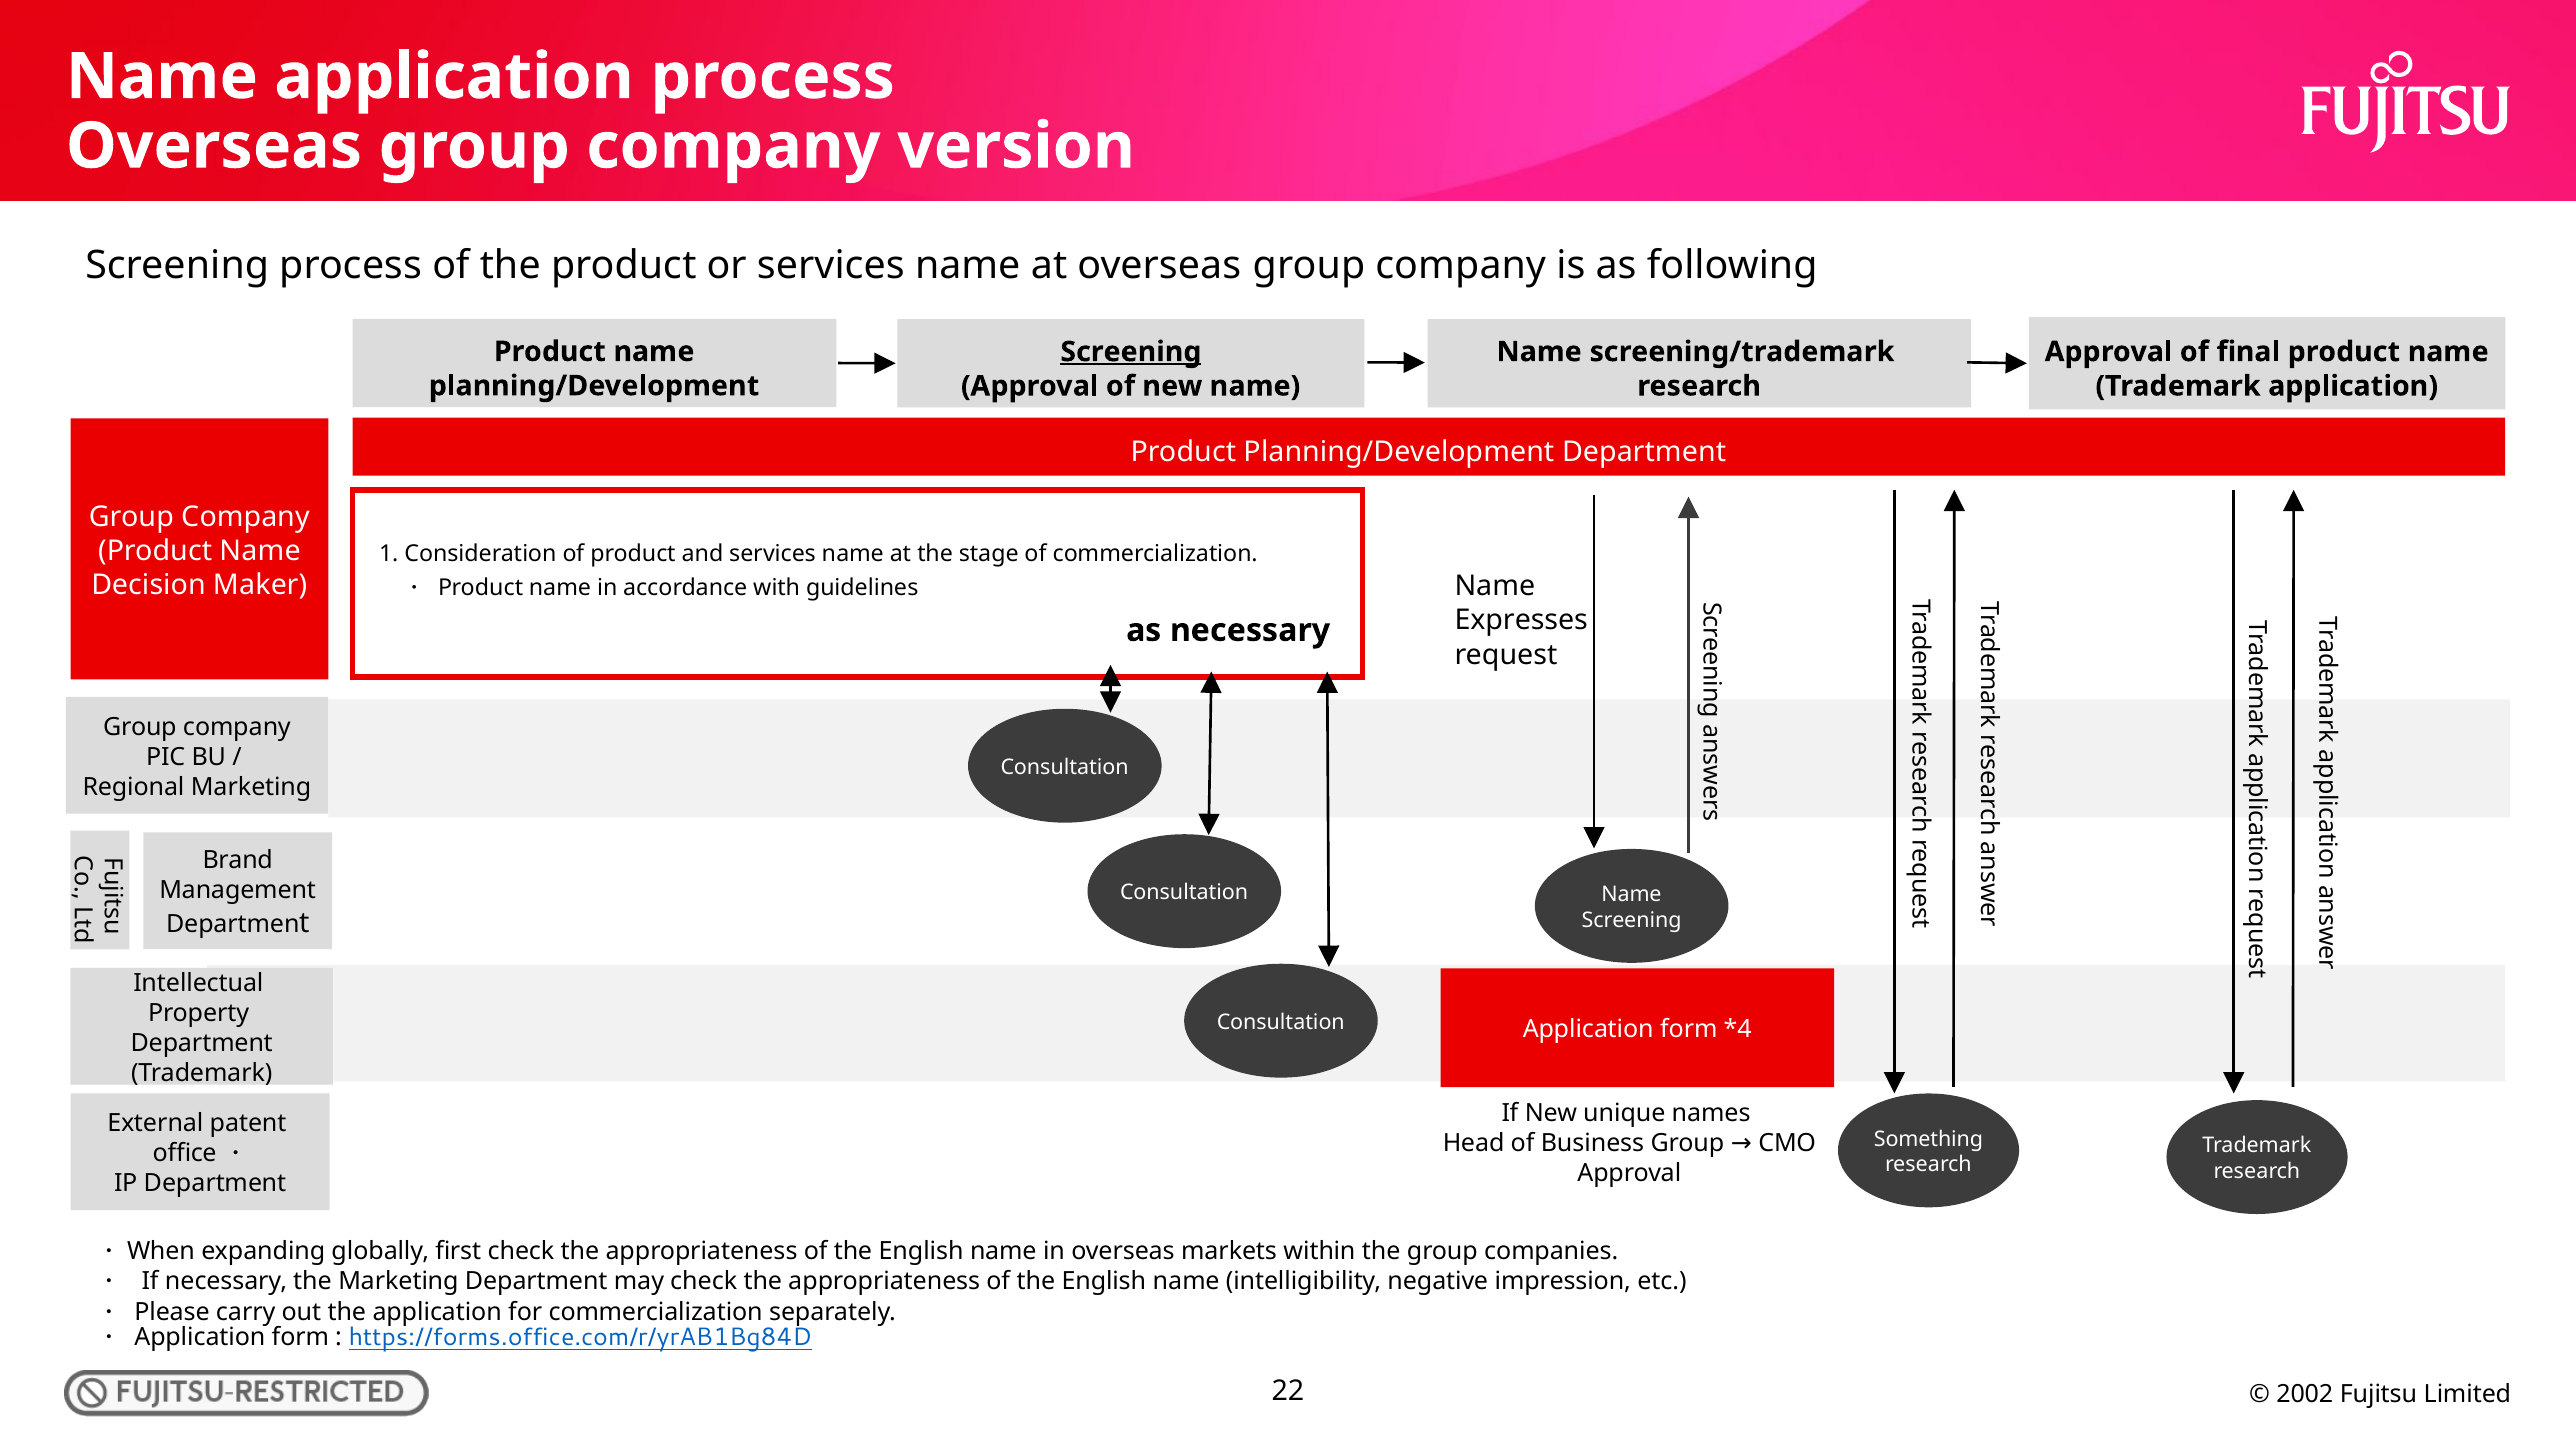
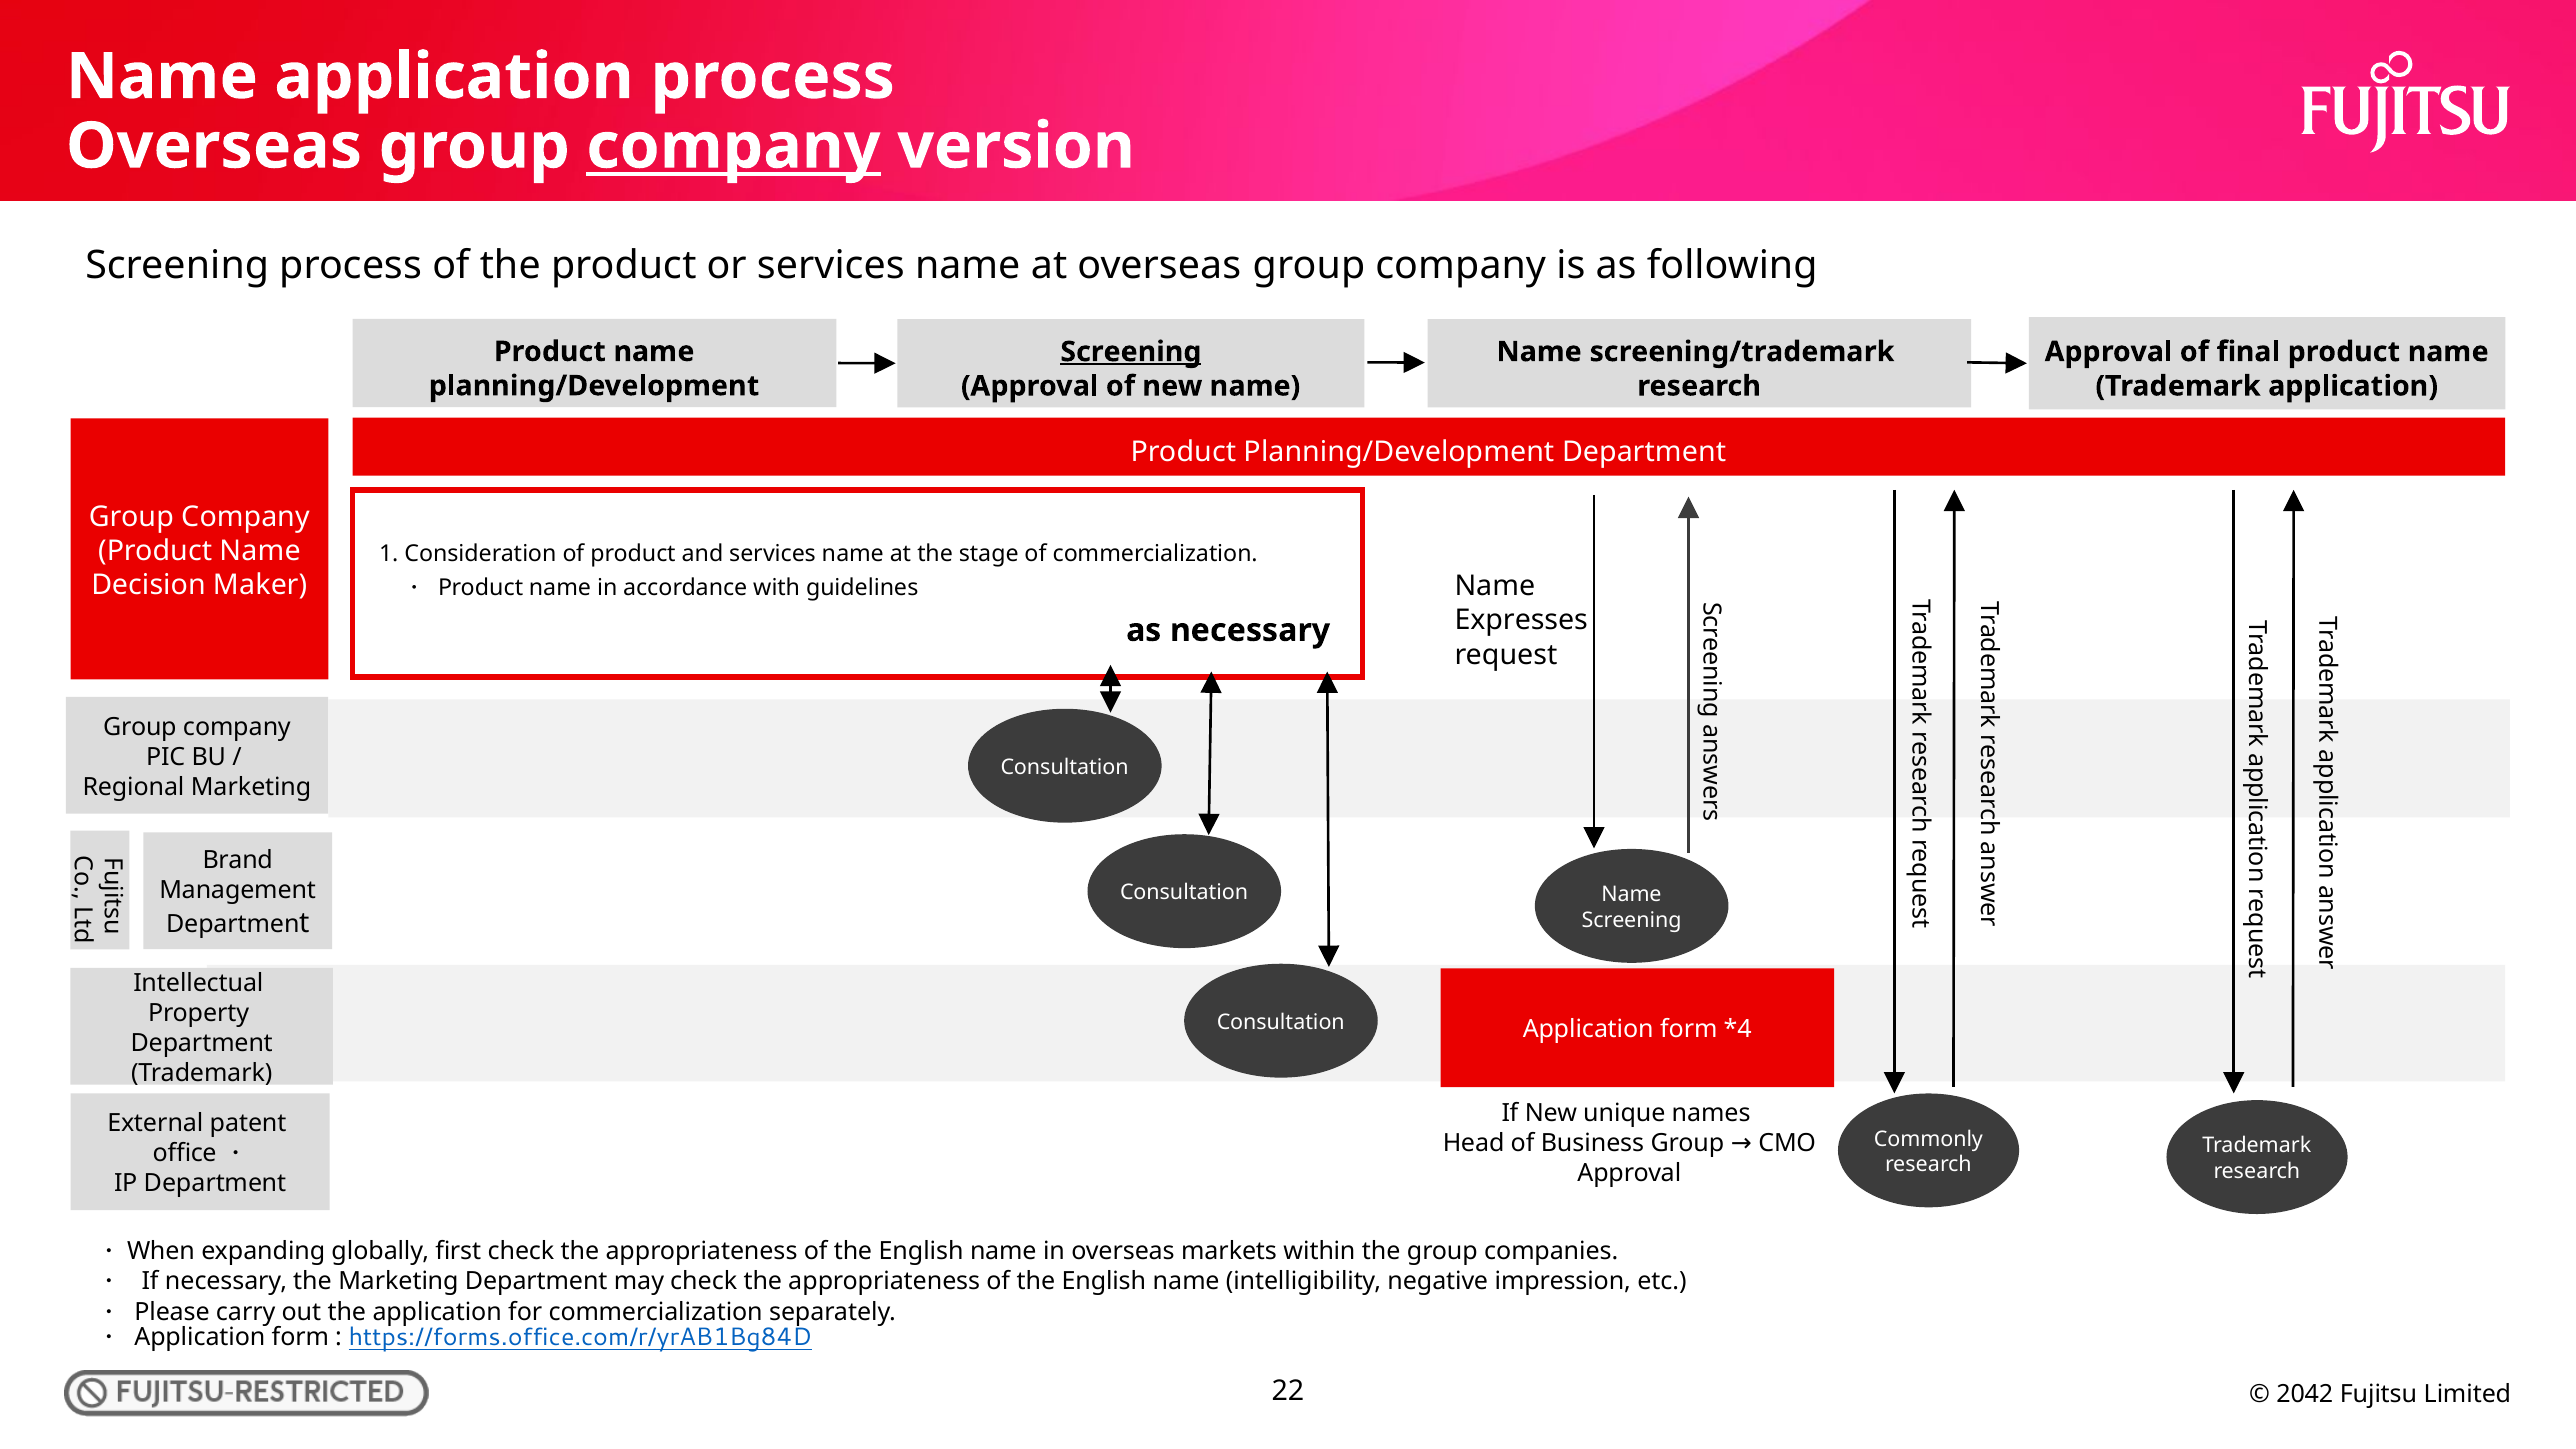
company at (733, 146) underline: none -> present
Something: Something -> Commonly
2002: 2002 -> 2042
